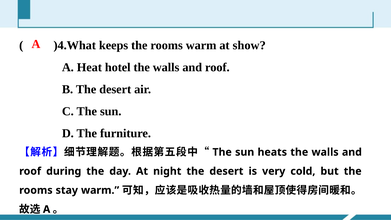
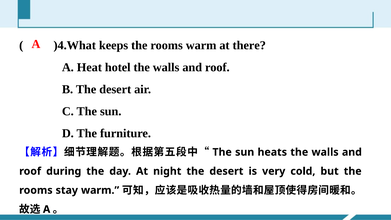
show: show -> there
